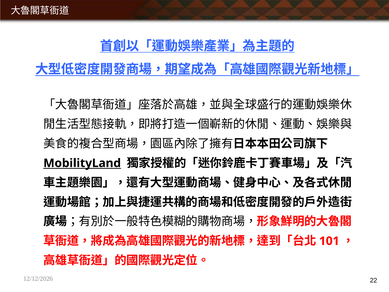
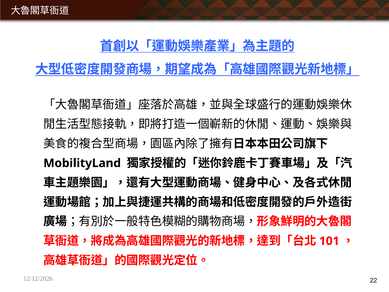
MobilityLand underline: present -> none
